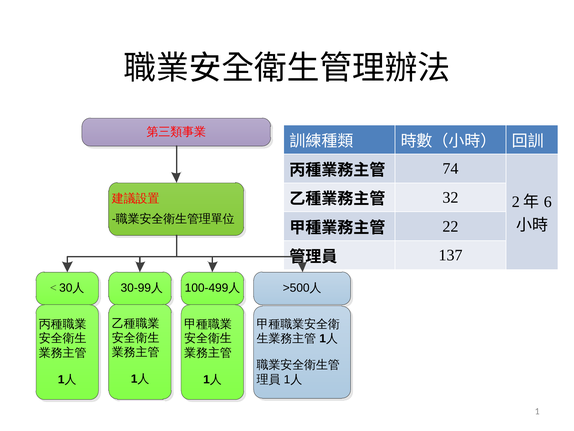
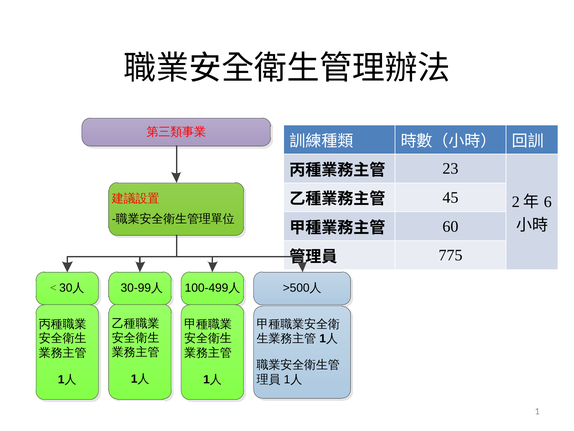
74: 74 -> 23
32: 32 -> 45
22: 22 -> 60
137: 137 -> 775
